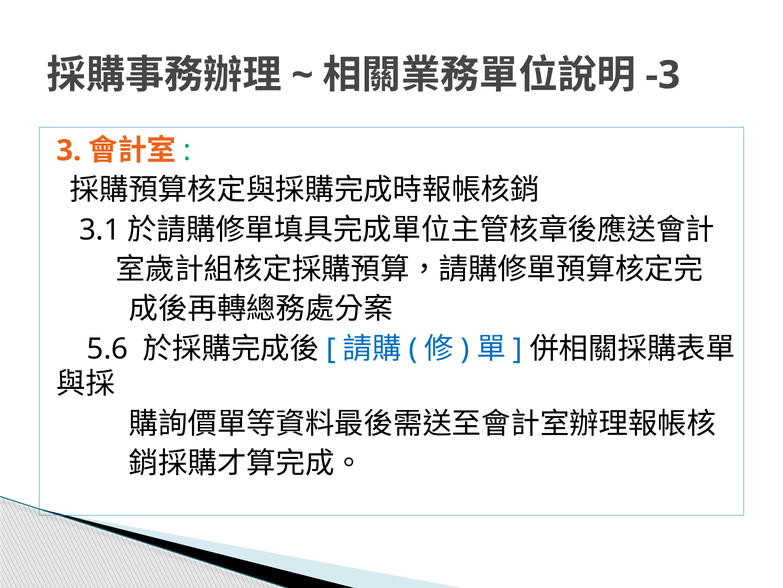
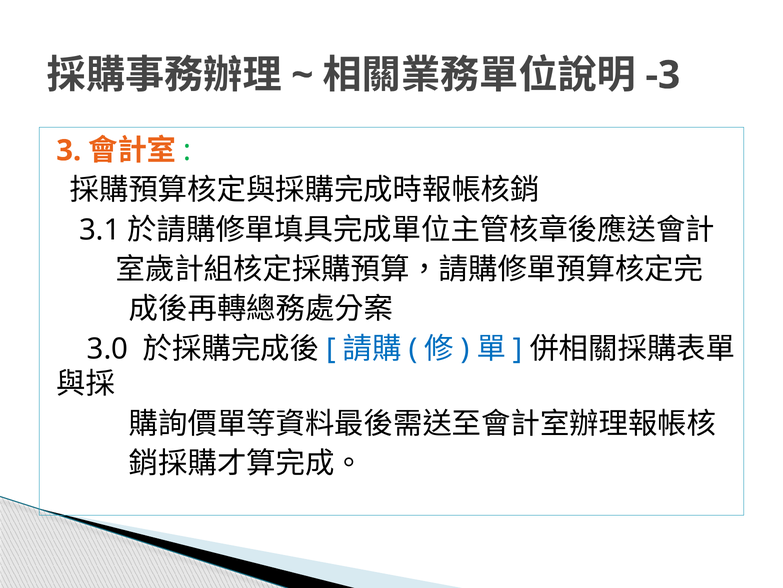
5.6: 5.6 -> 3.0
